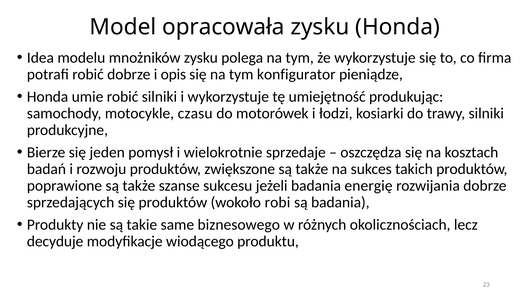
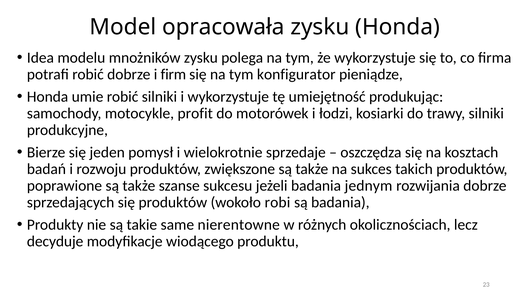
opis: opis -> firm
czasu: czasu -> profit
energię: energię -> jednym
biznesowego: biznesowego -> nierentowne
